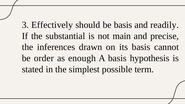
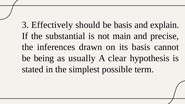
readily: readily -> explain
order: order -> being
enough: enough -> usually
A basis: basis -> clear
